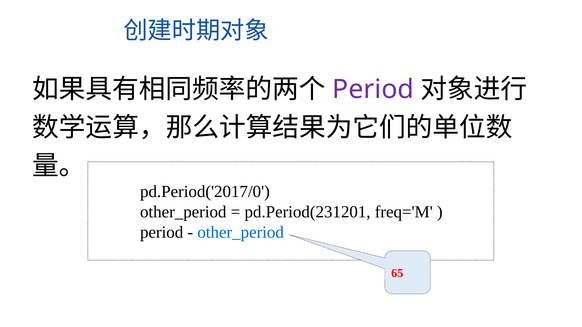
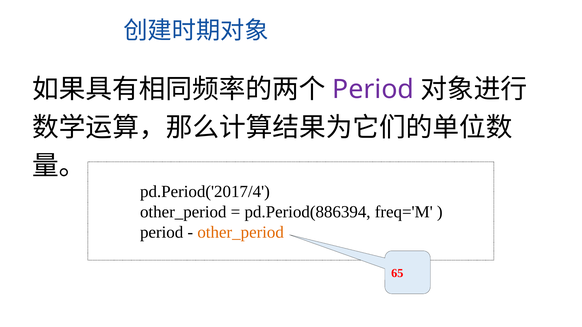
pd.Period('2017/0: pd.Period('2017/0 -> pd.Period('2017/4
pd.Period(231201: pd.Period(231201 -> pd.Period(886394
other_period at (241, 233) colour: blue -> orange
